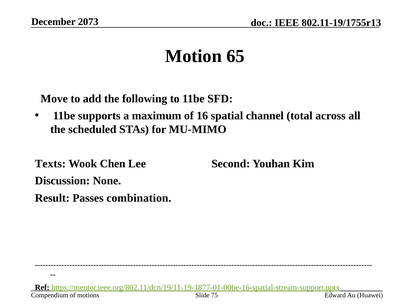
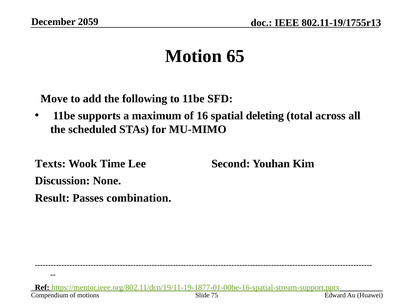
2073: 2073 -> 2059
channel: channel -> deleting
Chen: Chen -> Time
